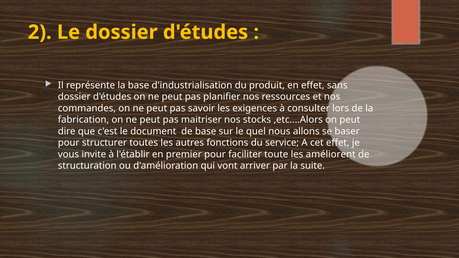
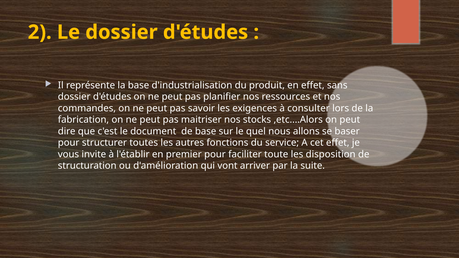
améliorent: améliorent -> disposition
